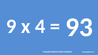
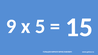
4: 4 -> 5
93: 93 -> 15
